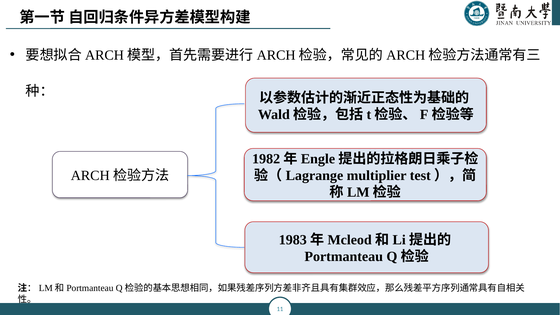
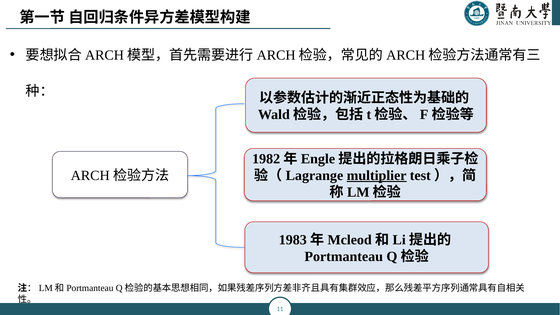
multiplier underline: none -> present
